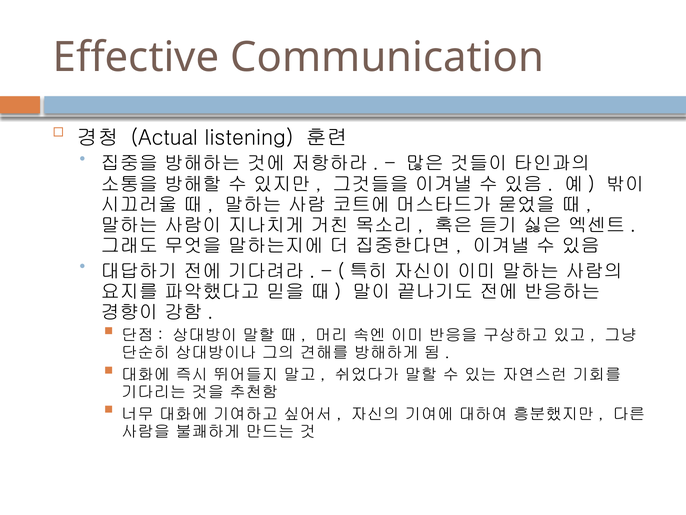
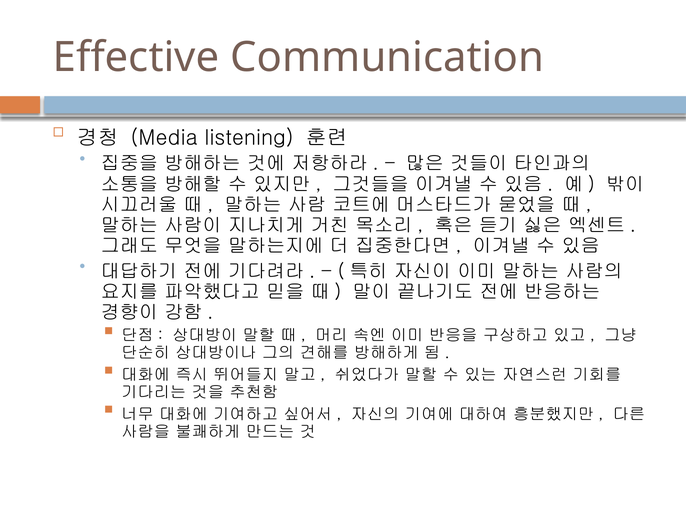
Actual: Actual -> Media
